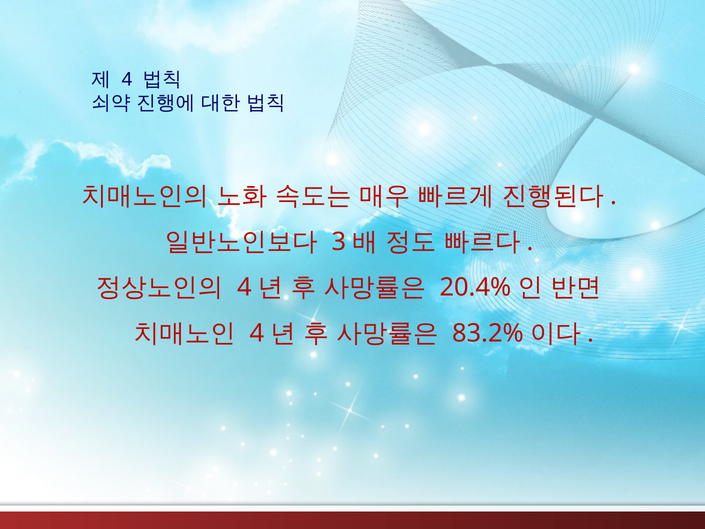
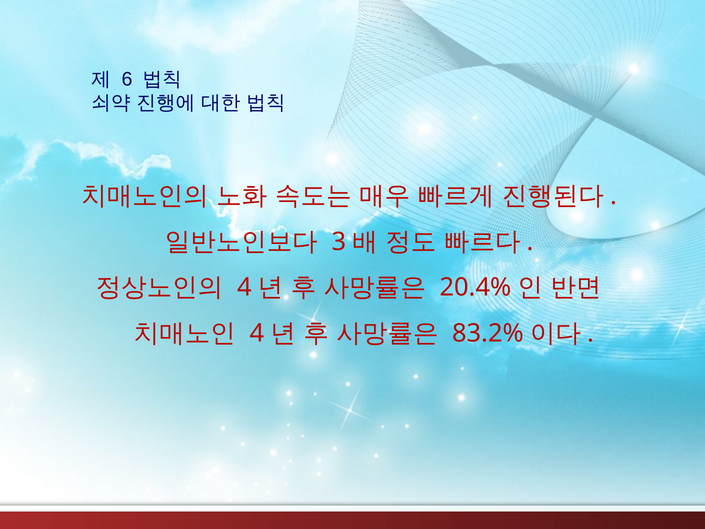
4 at (127, 79): 4 -> 6
